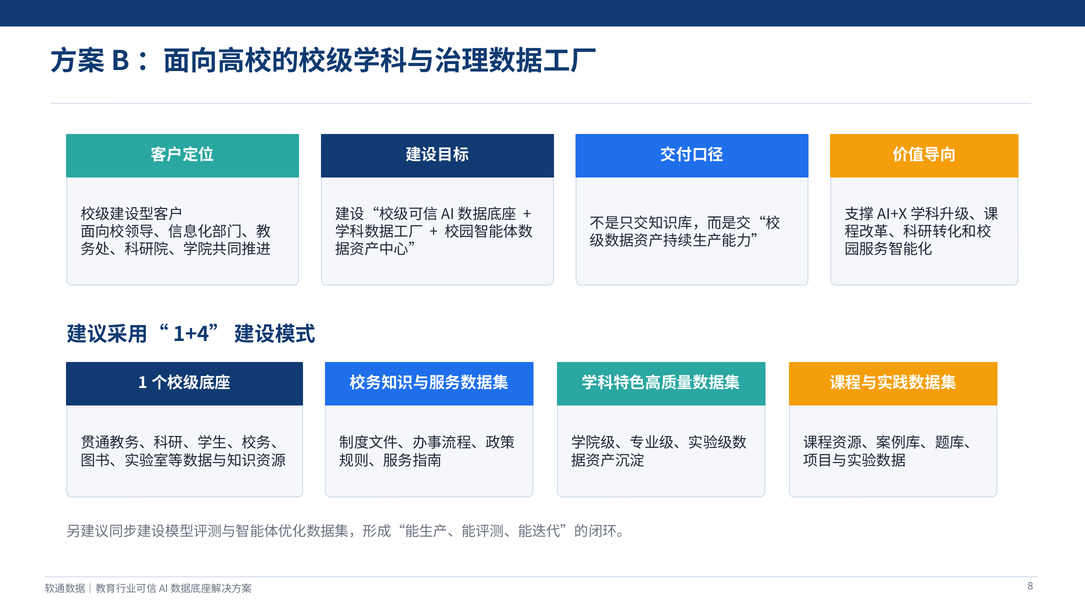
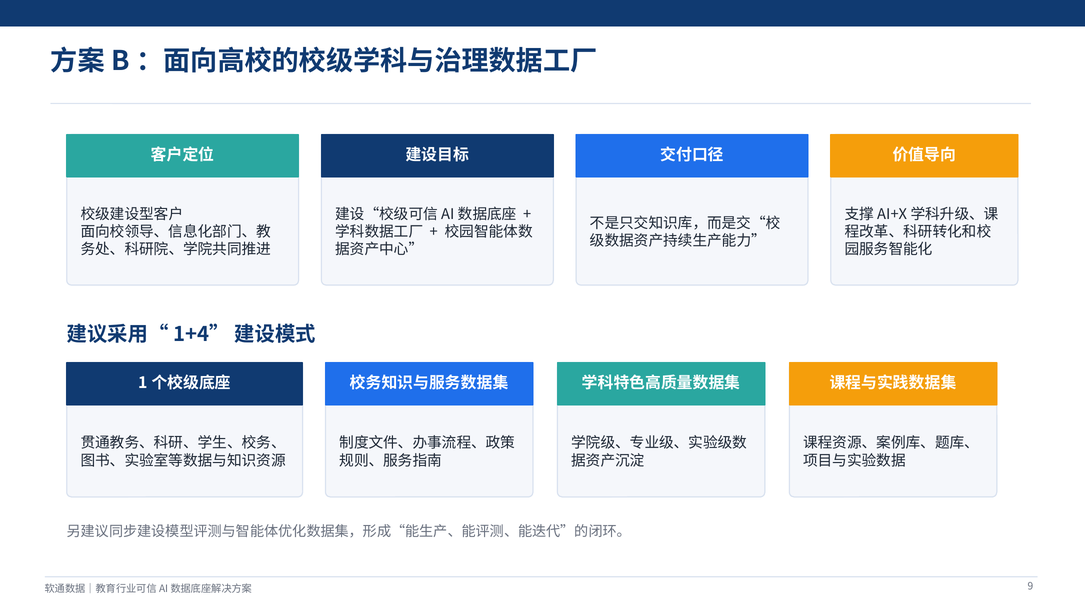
8: 8 -> 9
